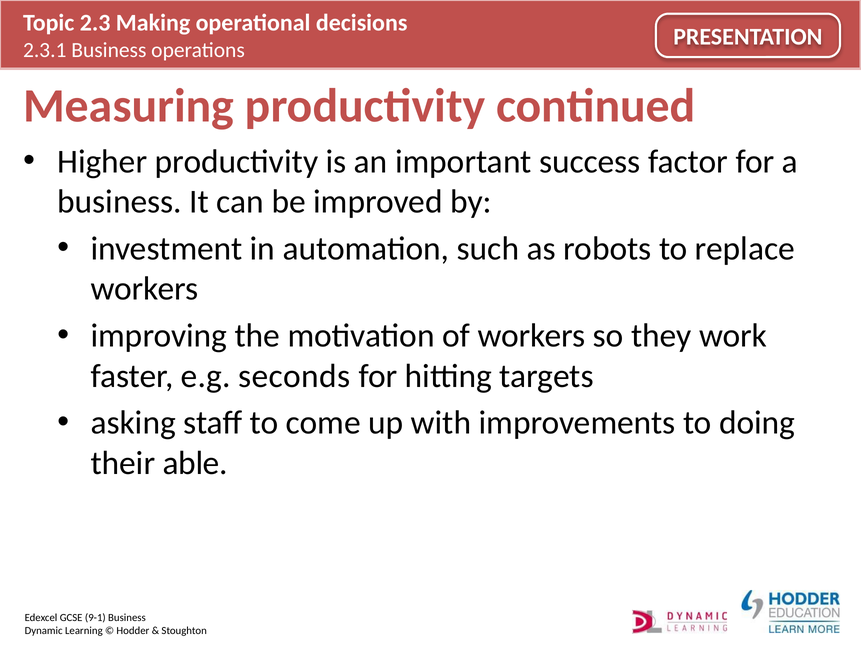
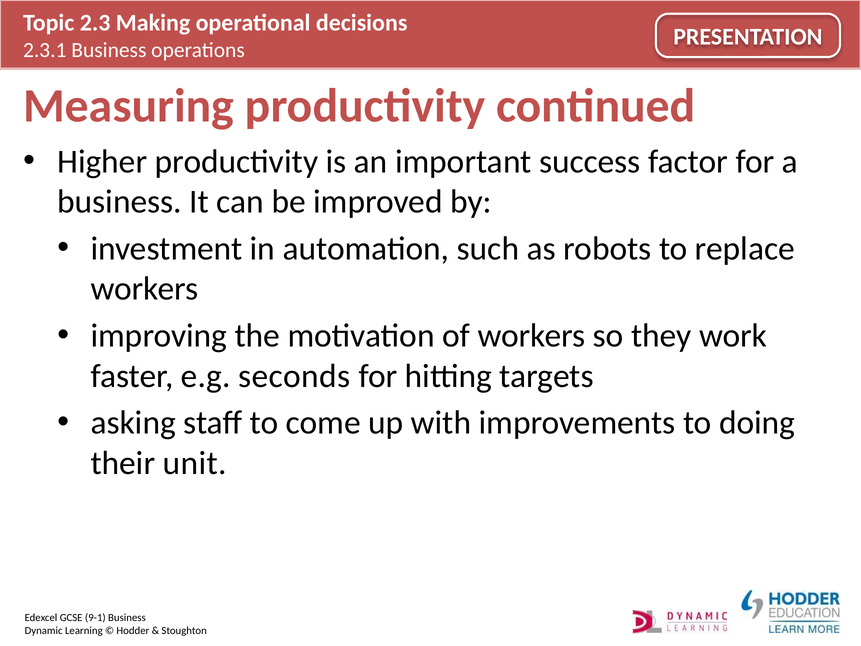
able: able -> unit
